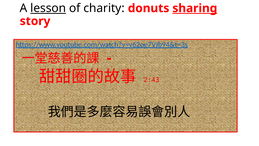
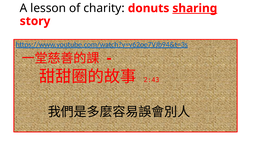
lesson underline: present -> none
